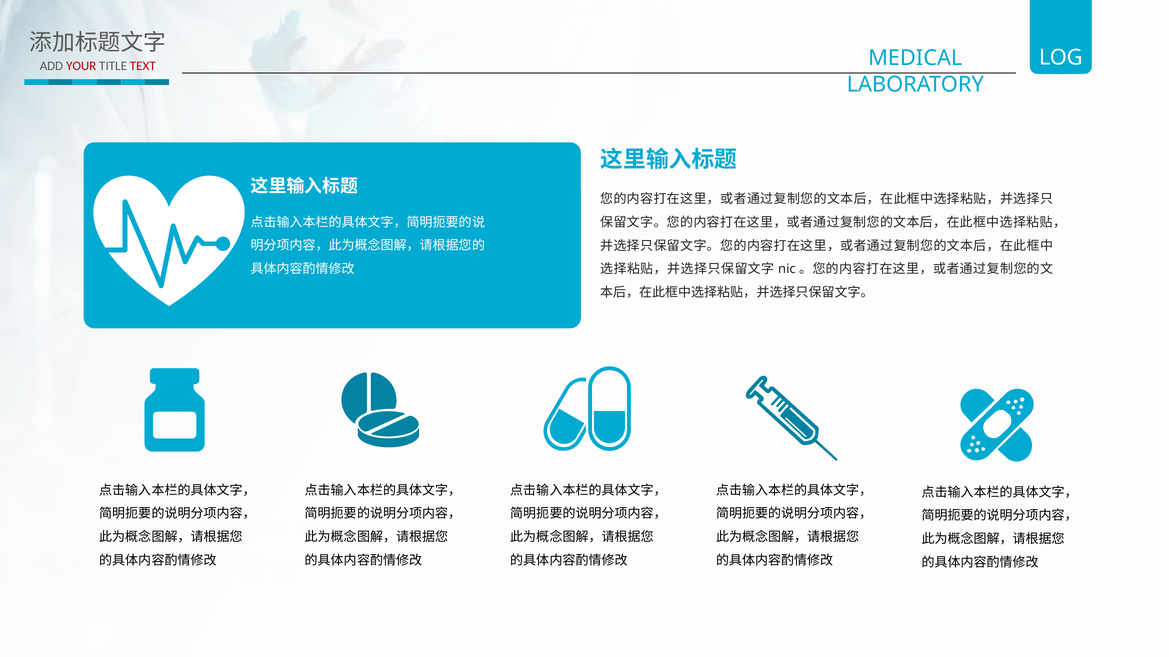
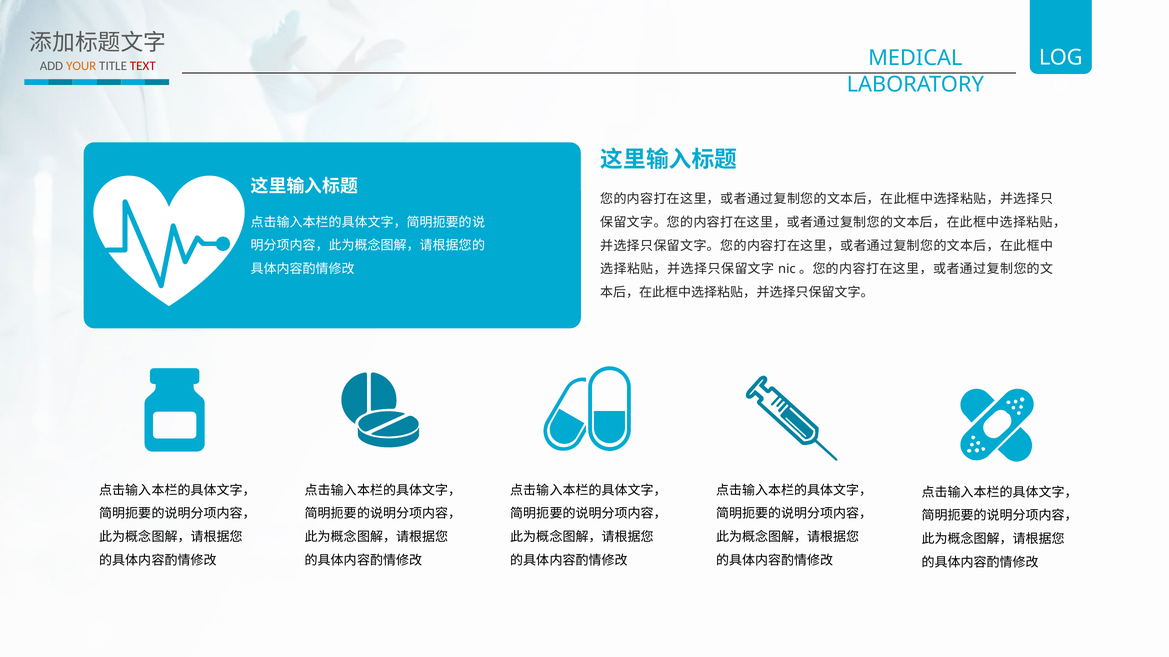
YOUR colour: red -> orange
